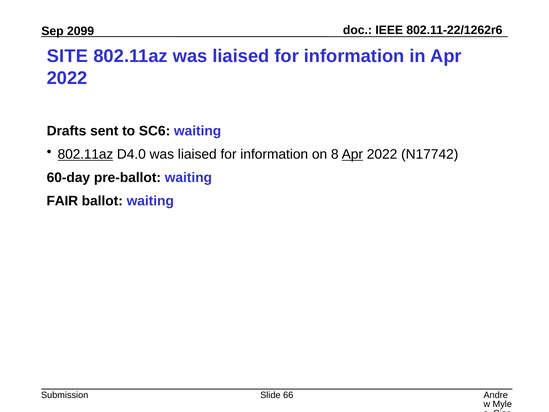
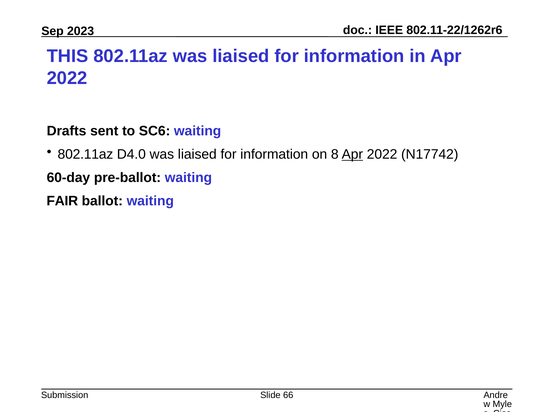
2099: 2099 -> 2023
SITE: SITE -> THIS
802.11az at (85, 154) underline: present -> none
